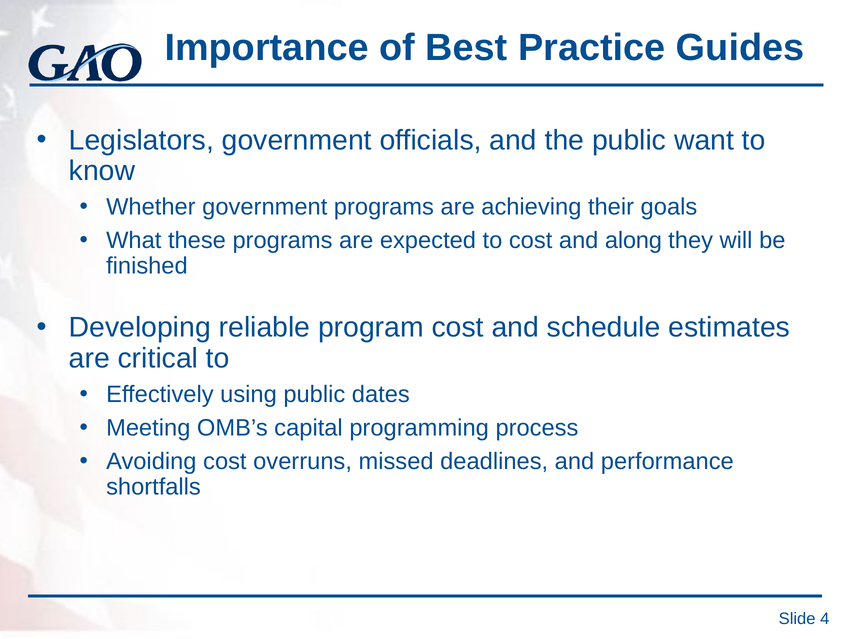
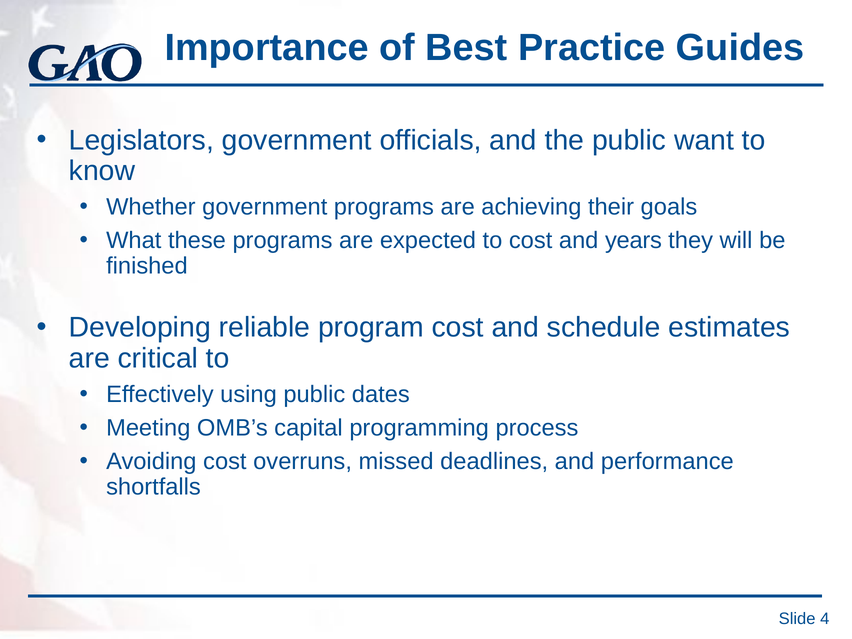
along: along -> years
